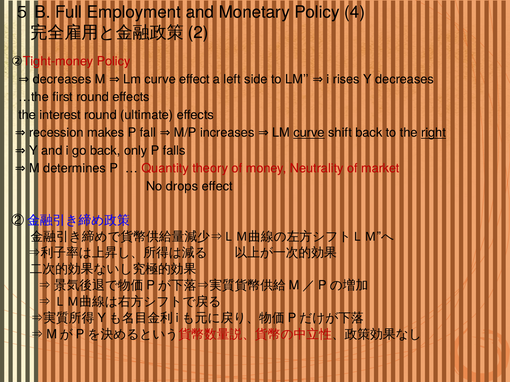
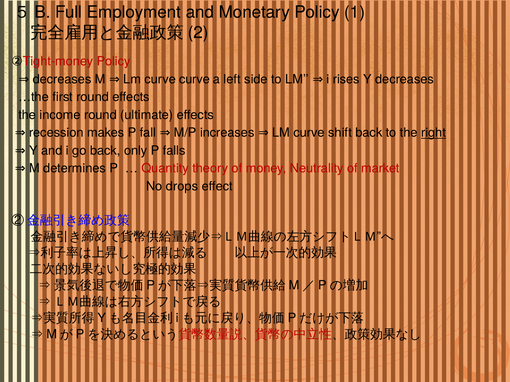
4: 4 -> 1
curve effect: effect -> curve
interest: interest -> income
curve at (309, 133) underline: present -> none
